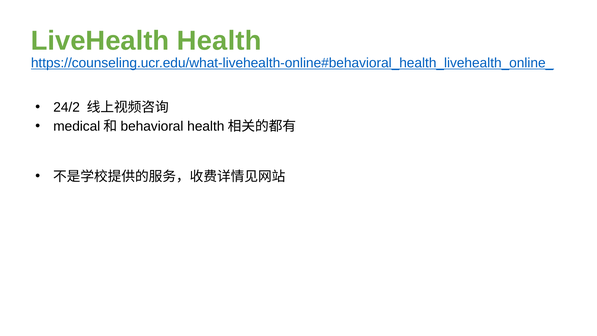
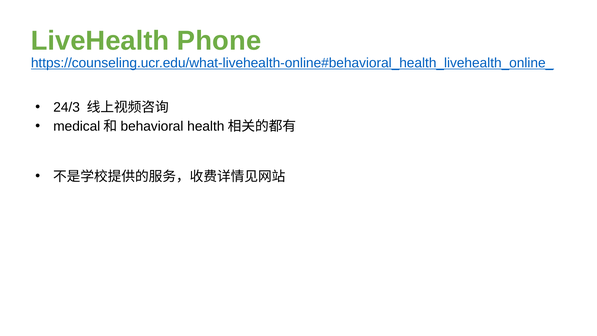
Health: Health -> Phone
24/2: 24/2 -> 24/3
